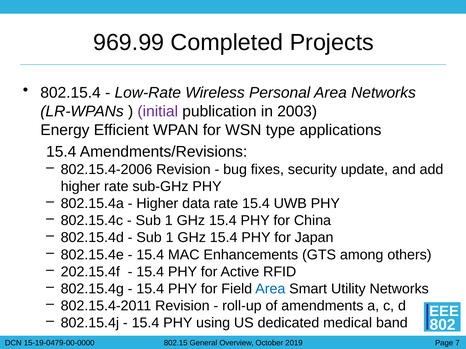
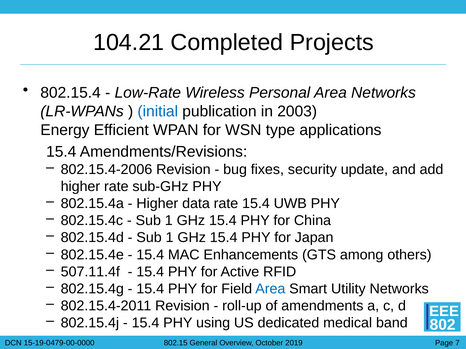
969.99: 969.99 -> 104.21
initial colour: purple -> blue
202.15.4f: 202.15.4f -> 507.11.4f
